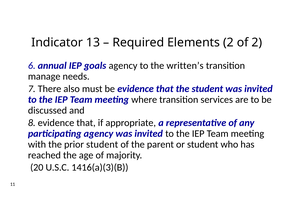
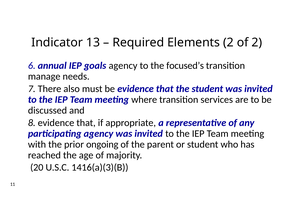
written’s: written’s -> focused’s
prior student: student -> ongoing
